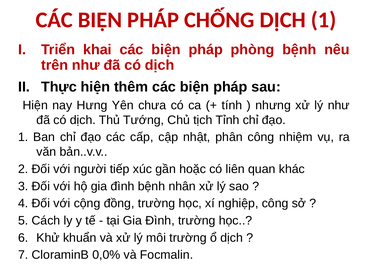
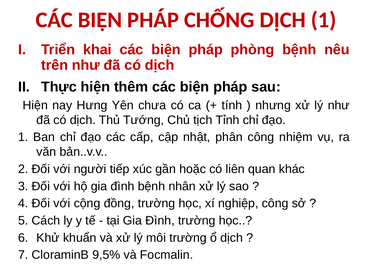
0,0%: 0,0% -> 9,5%
